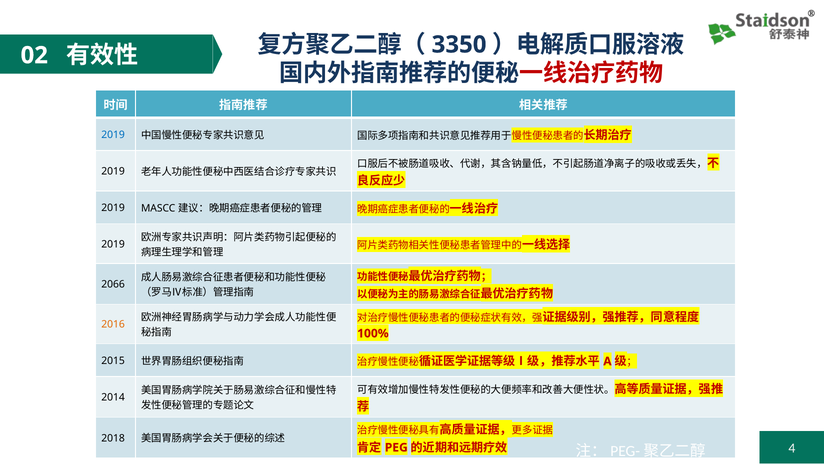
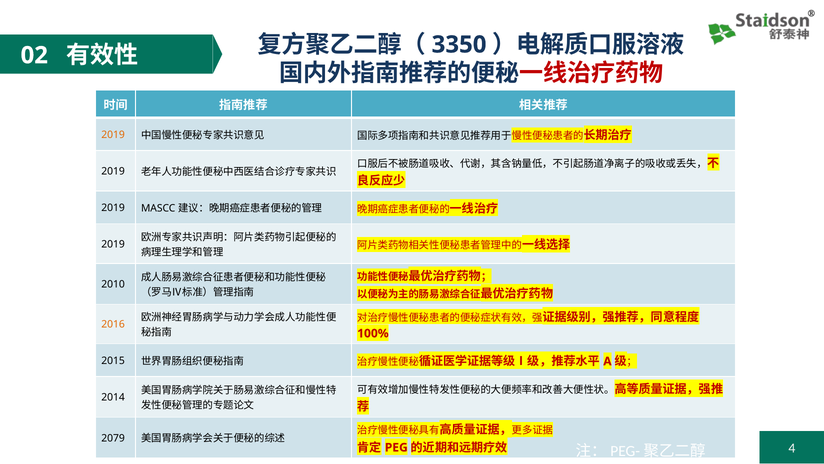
2019 at (113, 135) colour: blue -> orange
2066: 2066 -> 2010
2018: 2018 -> 2079
